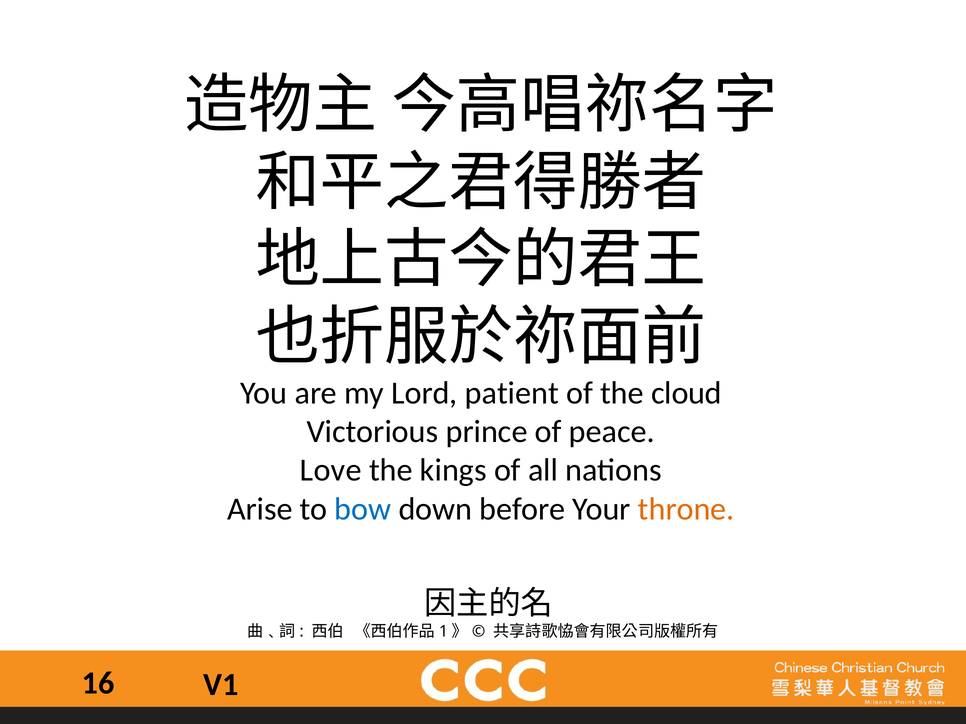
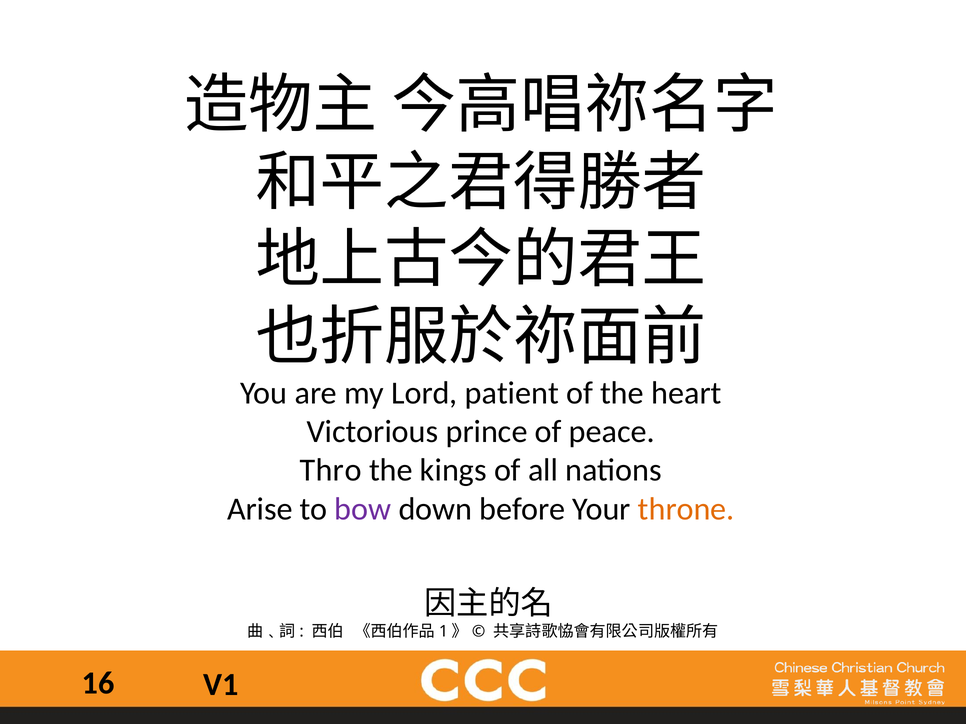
cloud: cloud -> heart
Love: Love -> Thro
bow colour: blue -> purple
